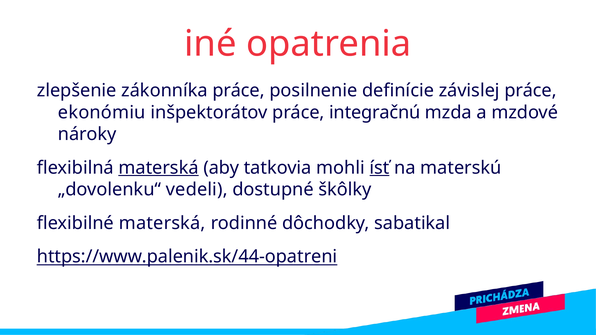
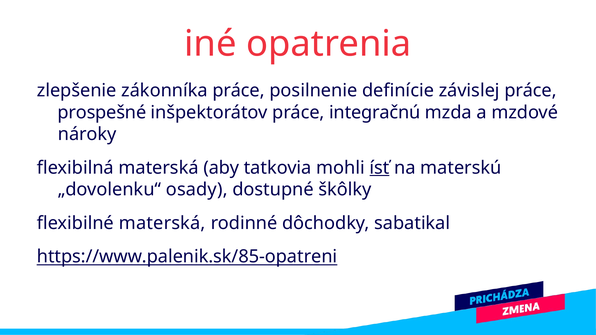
ekonómiu: ekonómiu -> prospešné
materská at (159, 168) underline: present -> none
vedeli: vedeli -> osady
https://www.palenik.sk/44-opatreni: https://www.palenik.sk/44-opatreni -> https://www.palenik.sk/85-opatreni
